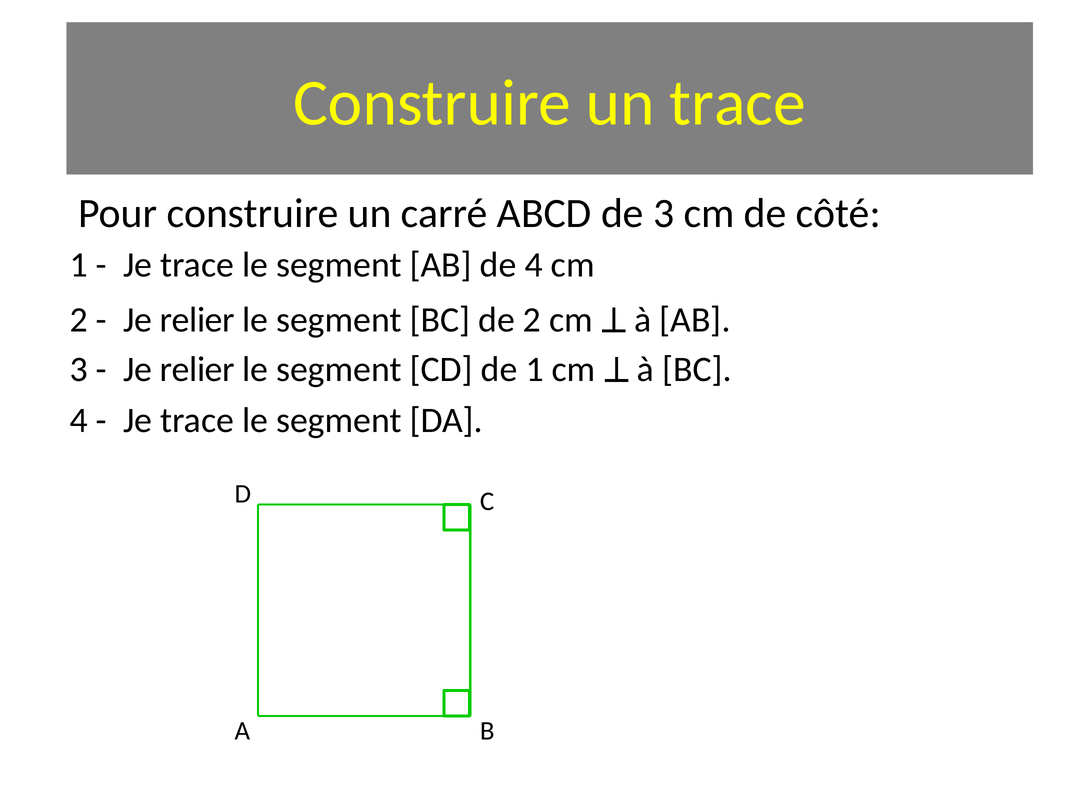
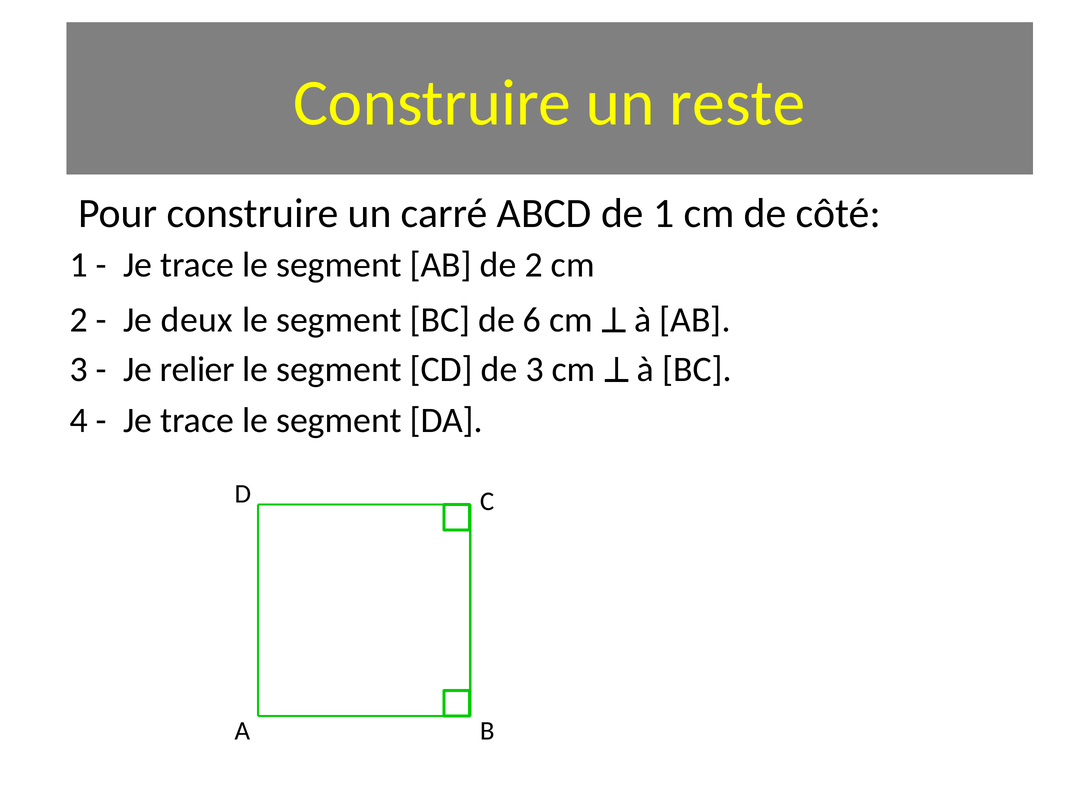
un trace: trace -> reste
de 3: 3 -> 1
de 4: 4 -> 2
relier at (197, 320): relier -> deux
de 2: 2 -> 6
de 1: 1 -> 3
